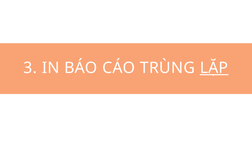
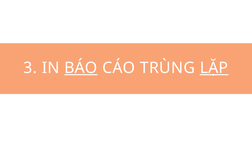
BÁO underline: none -> present
